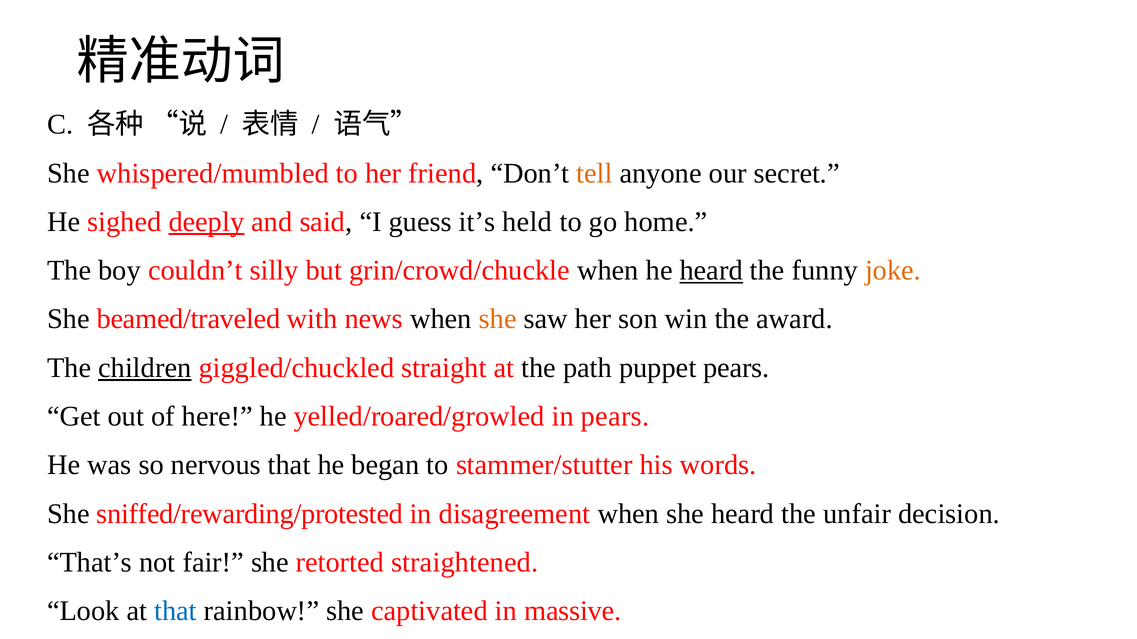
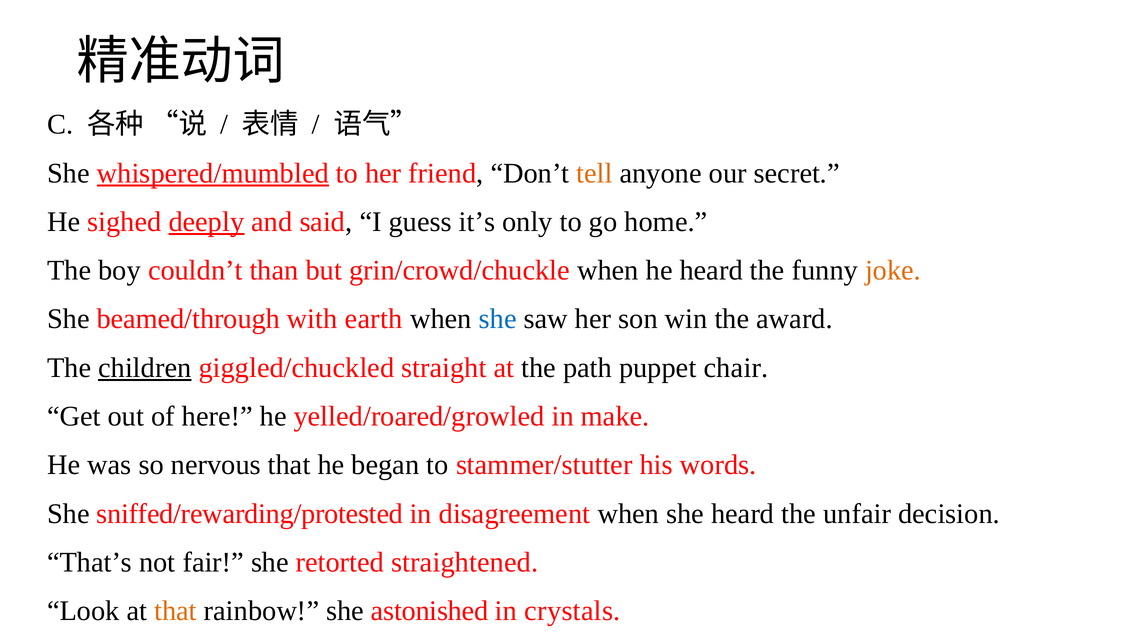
whispered/mumbled underline: none -> present
held: held -> only
silly: silly -> than
heard at (711, 271) underline: present -> none
beamed/traveled: beamed/traveled -> beamed/through
news: news -> earth
she at (498, 319) colour: orange -> blue
puppet pears: pears -> chair
in pears: pears -> make
that at (176, 611) colour: blue -> orange
captivated: captivated -> astonished
massive: massive -> crystals
